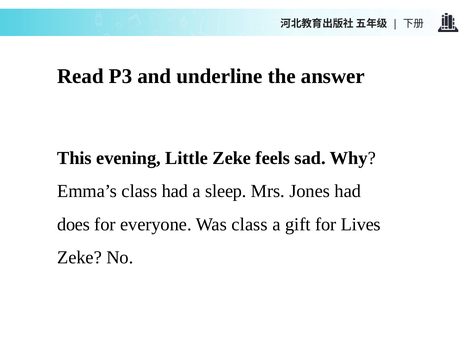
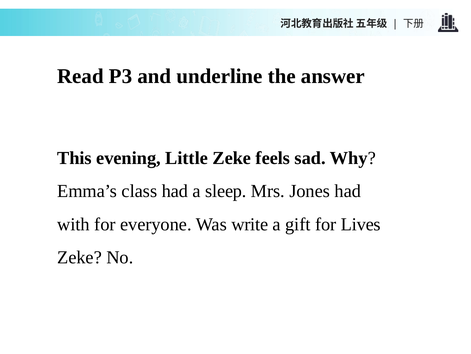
does: does -> with
Was class: class -> write
